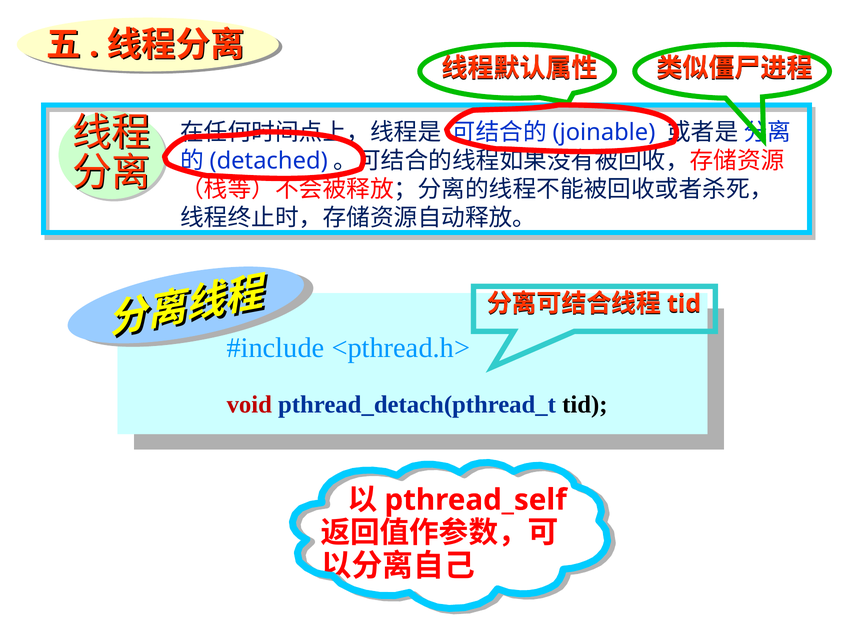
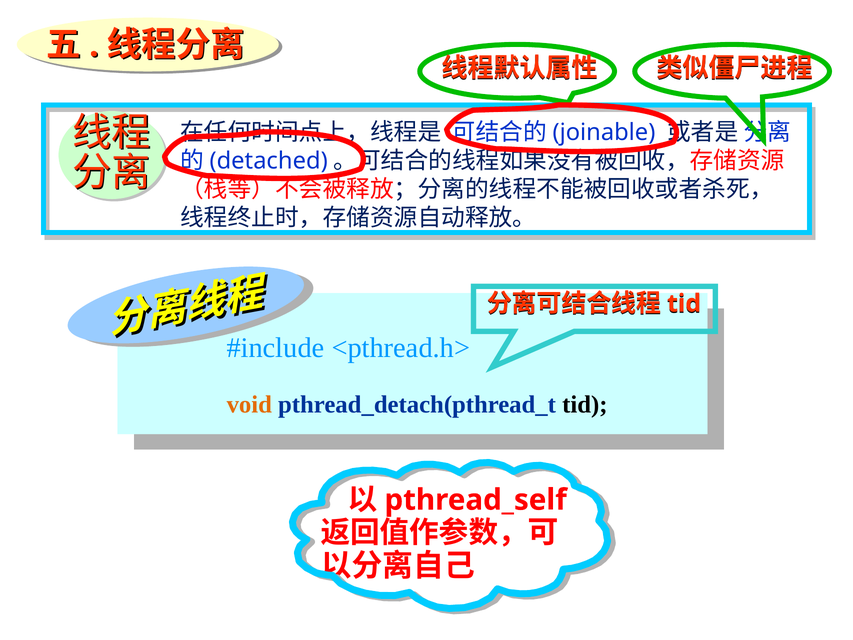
void colour: red -> orange
